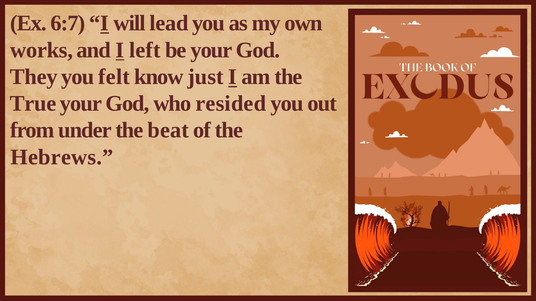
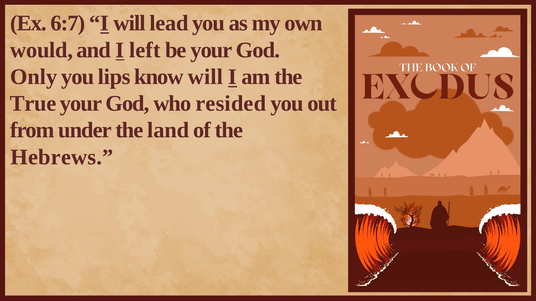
works: works -> would
They: They -> Only
felt: felt -> lips
know just: just -> will
beat: beat -> land
